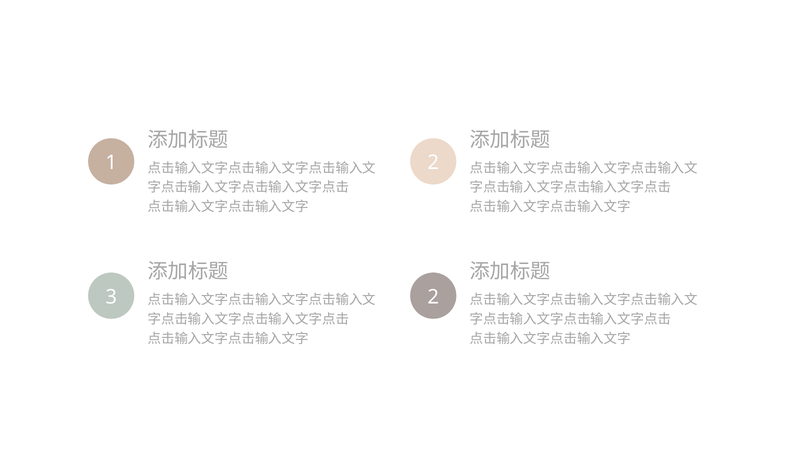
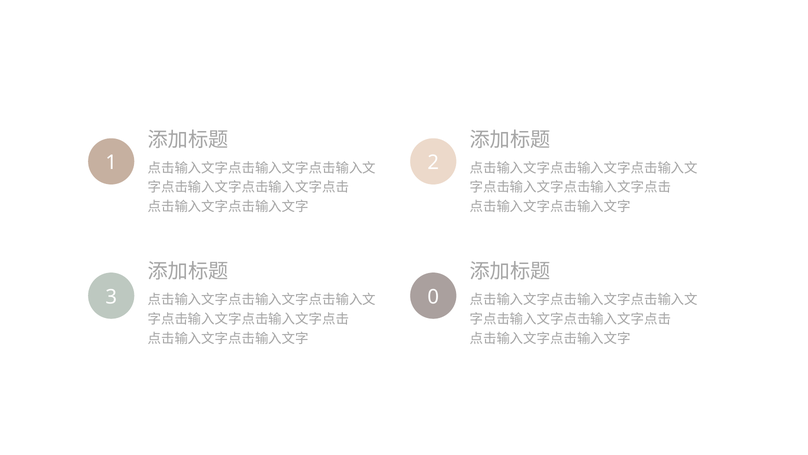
3 2: 2 -> 0
